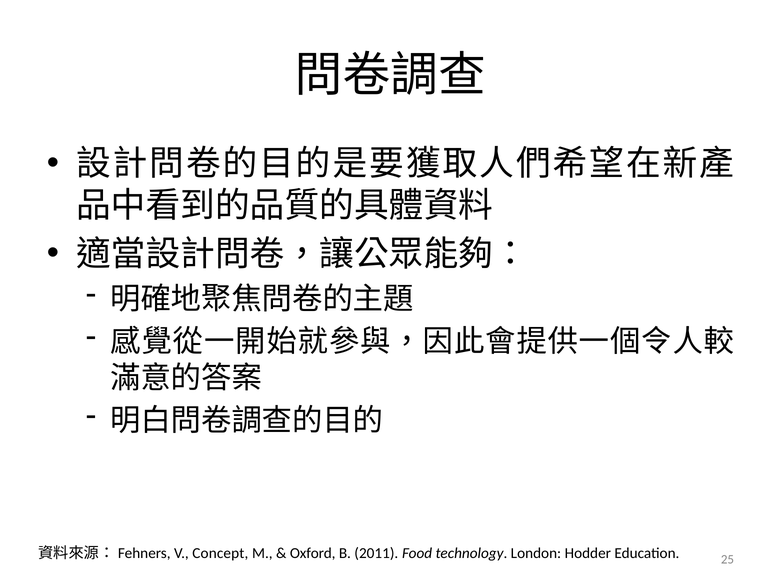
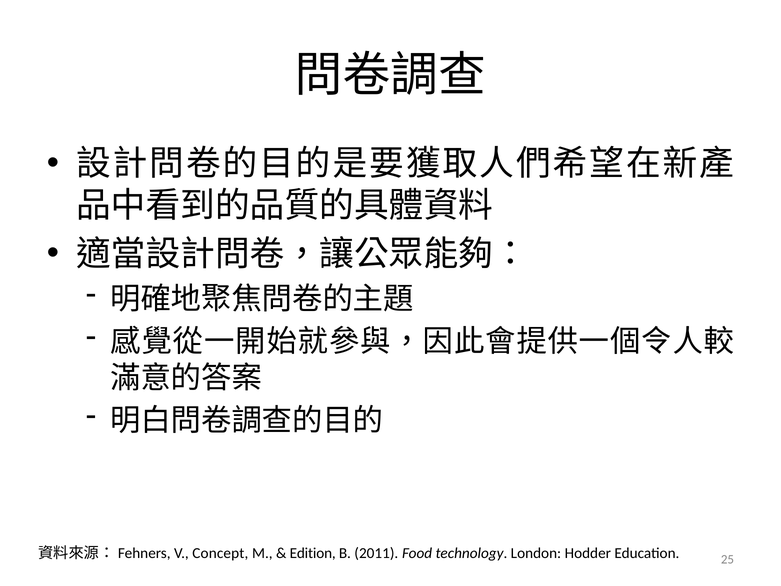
Oxford: Oxford -> Edition
